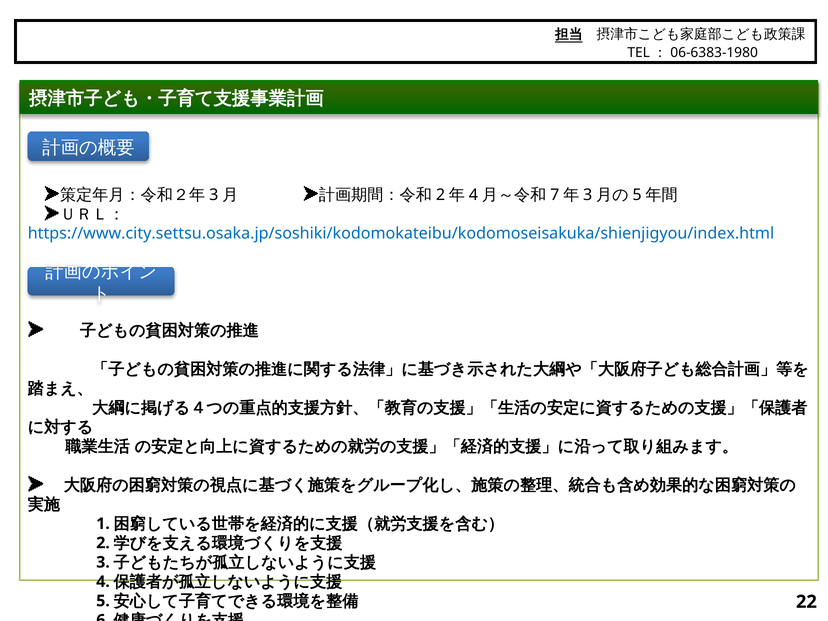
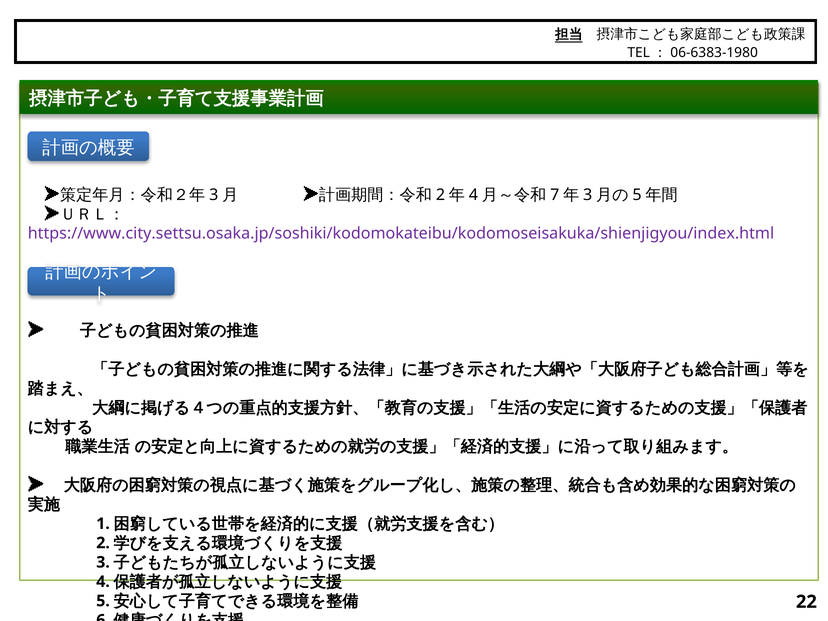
https://www.city.settsu.osaka.jp/soshiki/kodomokateibu/kodomoseisakuka/shienjigyou/index.html colour: blue -> purple
